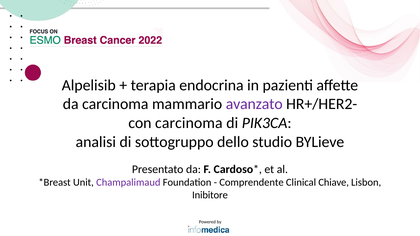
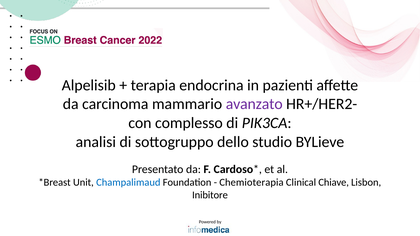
con carcinoma: carcinoma -> complesso
Champalimaud colour: purple -> blue
Comprendente: Comprendente -> Chemioterapia
